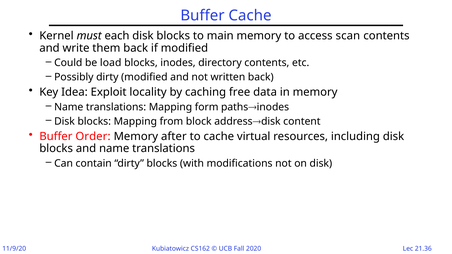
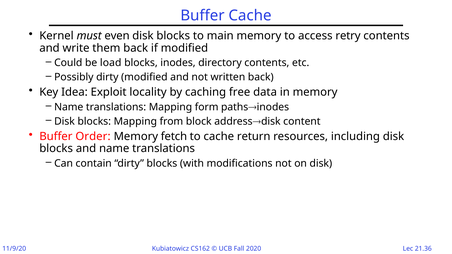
each: each -> even
scan: scan -> retry
after: after -> fetch
virtual: virtual -> return
